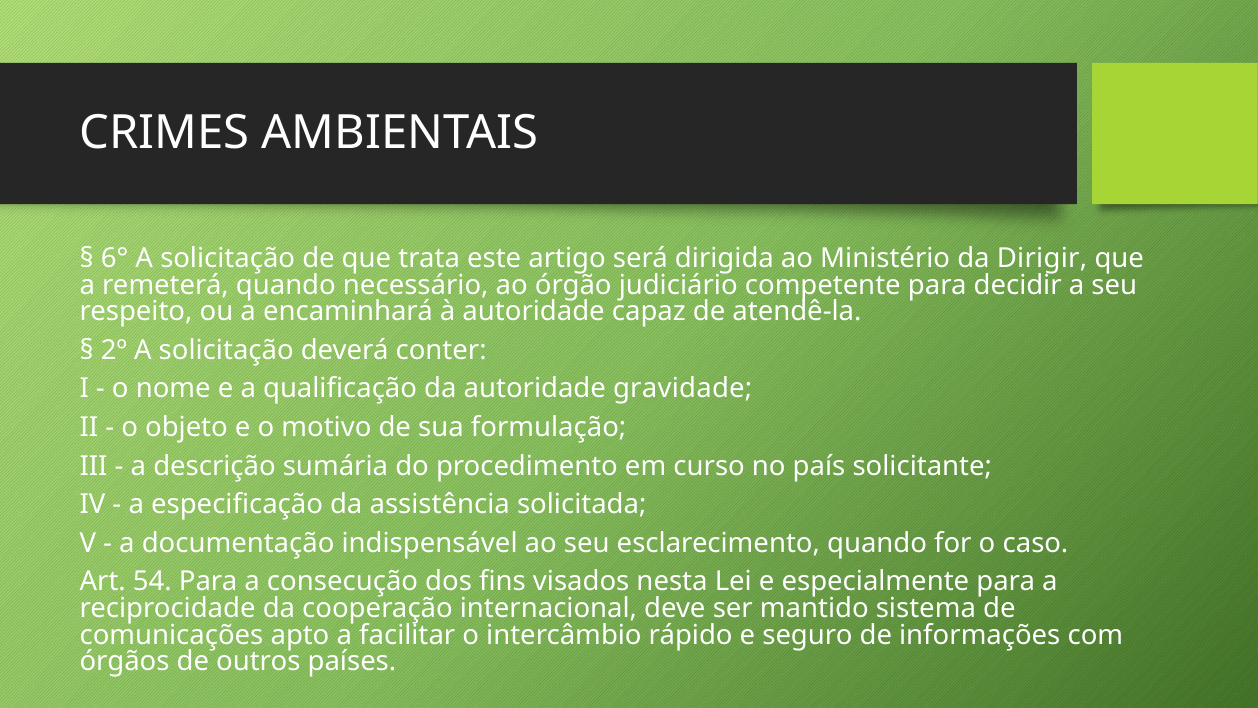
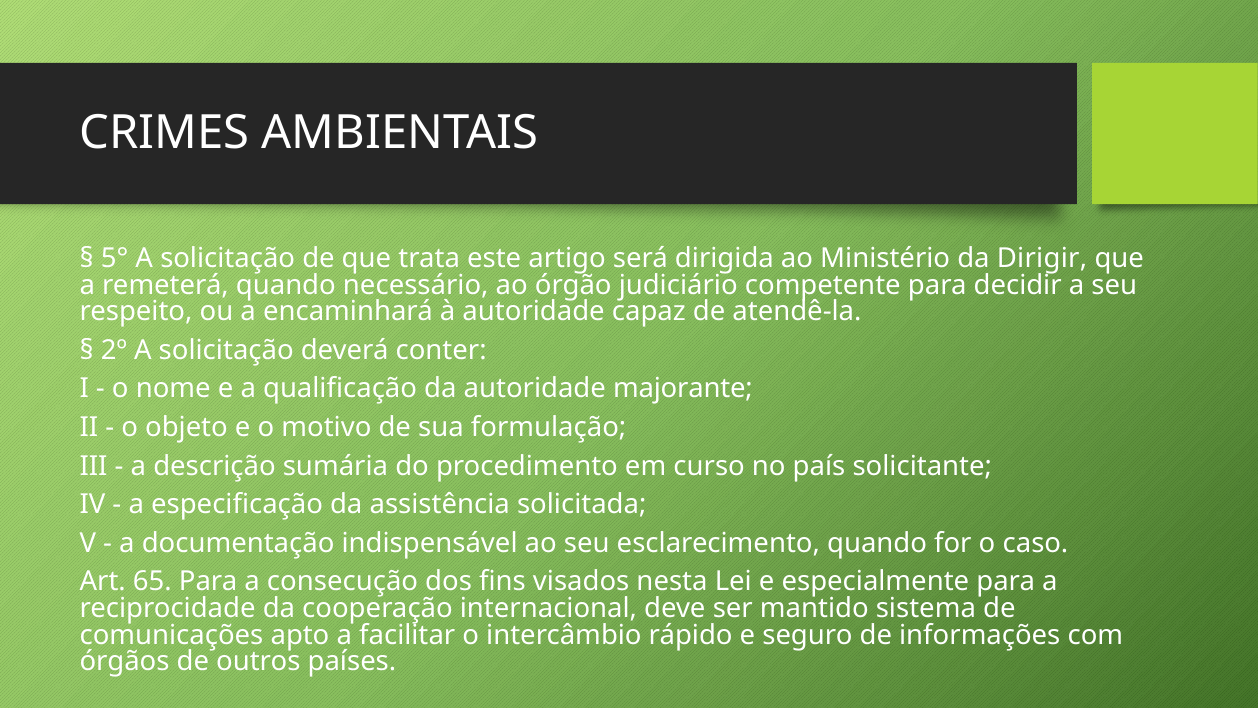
6°: 6° -> 5°
gravidade: gravidade -> majorante
54: 54 -> 65
